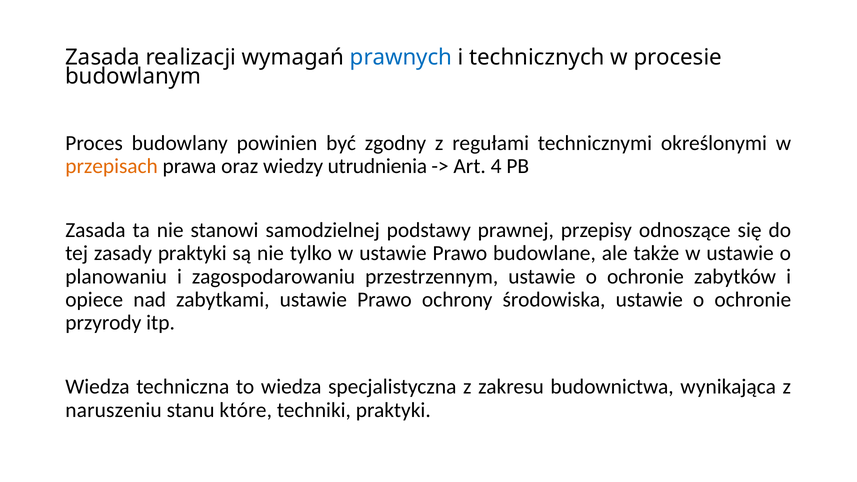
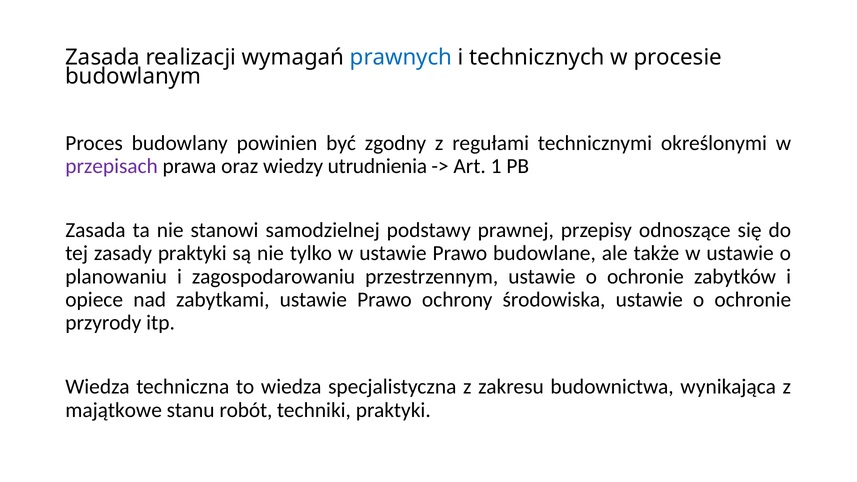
przepisach colour: orange -> purple
4: 4 -> 1
naruszeniu: naruszeniu -> majątkowe
które: które -> robót
